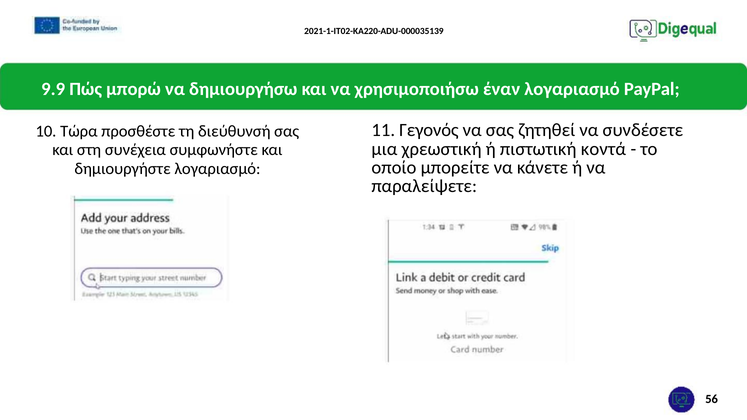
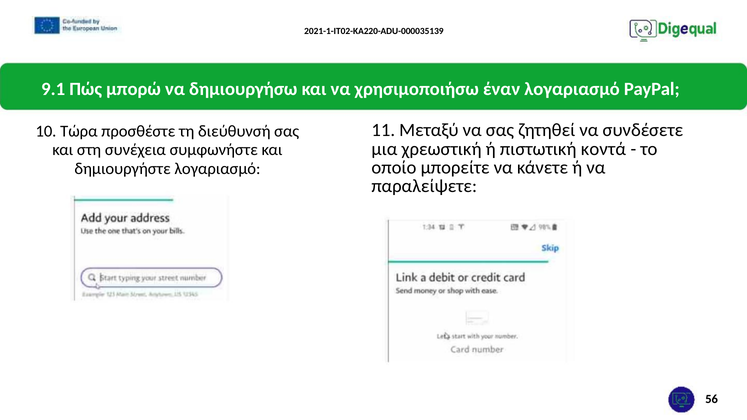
9.9: 9.9 -> 9.1
Γεγονός: Γεγονός -> Μεταξύ
